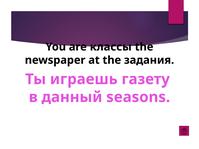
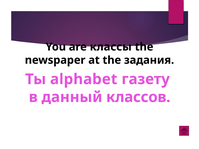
играешь: играешь -> alphabet
seasons: seasons -> классов
